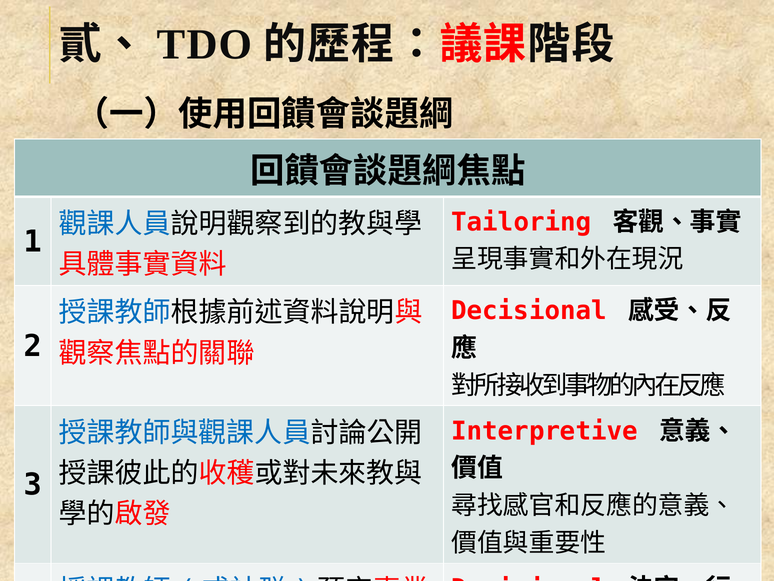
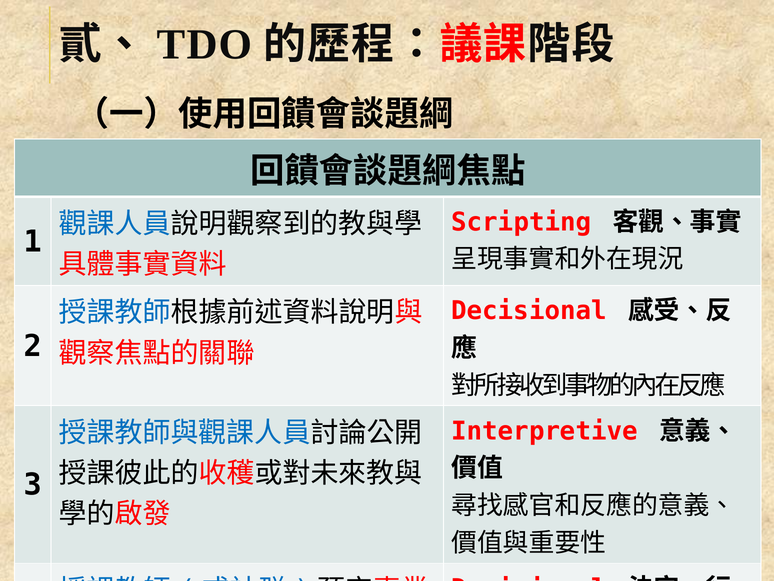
Tailoring: Tailoring -> Scripting
